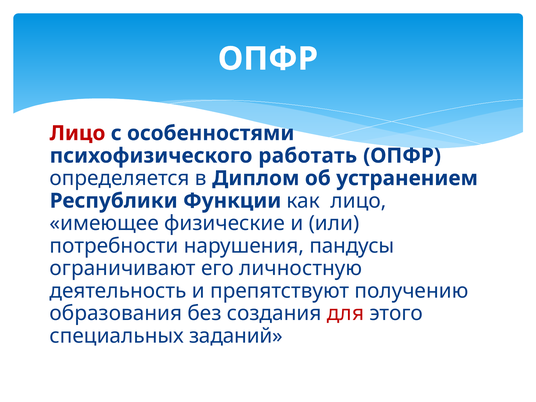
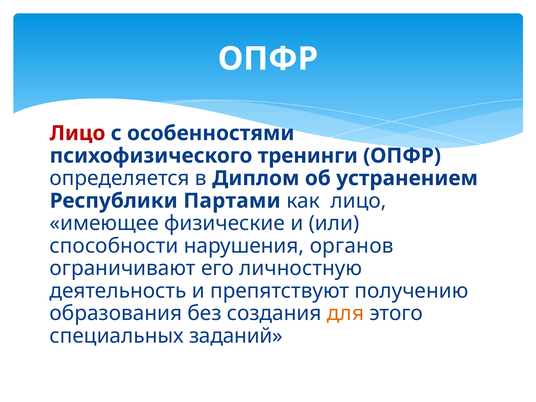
работать: работать -> тренинги
Функции: Функции -> Партами
потребности: потребности -> способности
пандусы: пандусы -> органов
для colour: red -> orange
